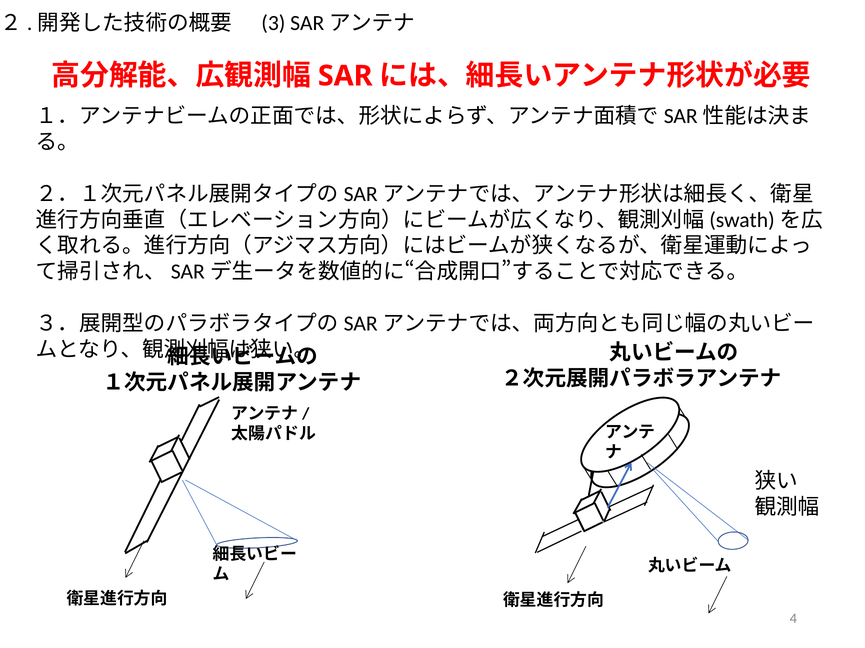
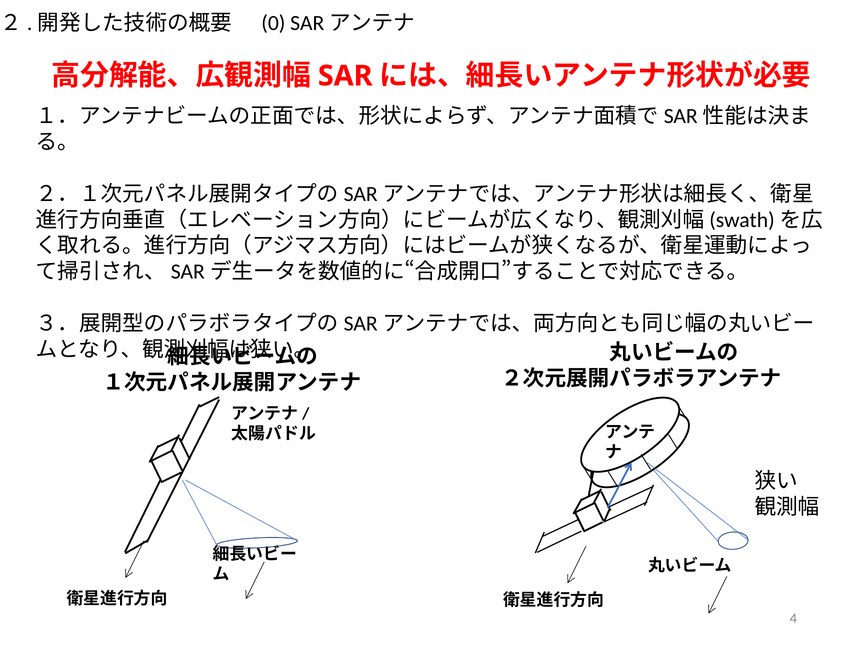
3: 3 -> 0
